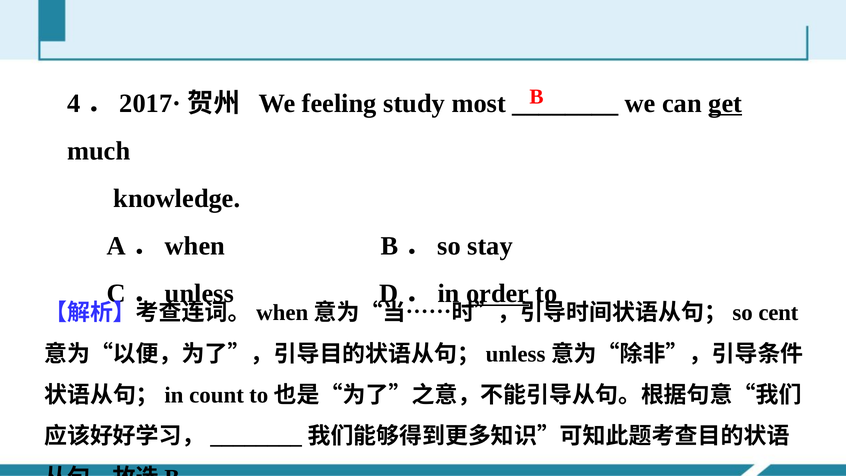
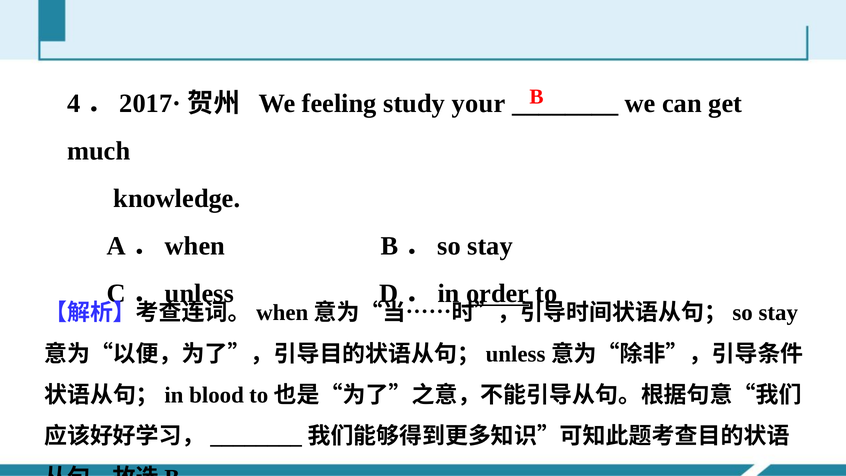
most: most -> your
get underline: present -> none
cent at (778, 313): cent -> stay
count: count -> blood
